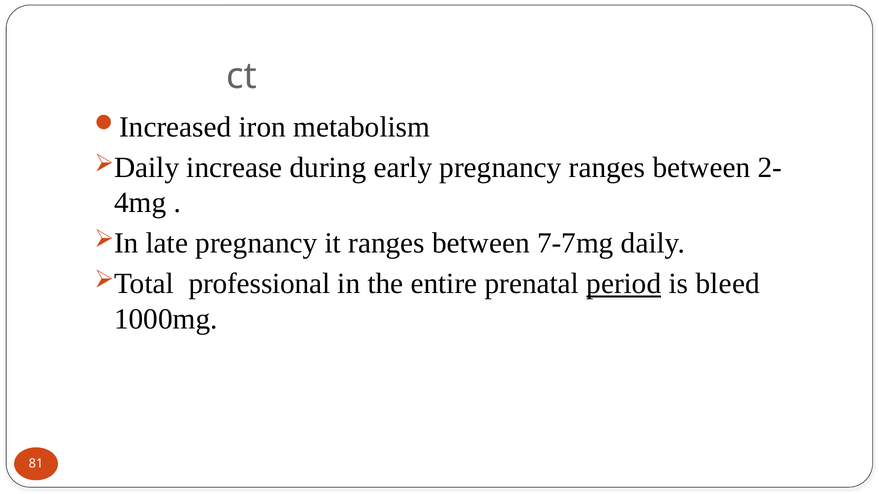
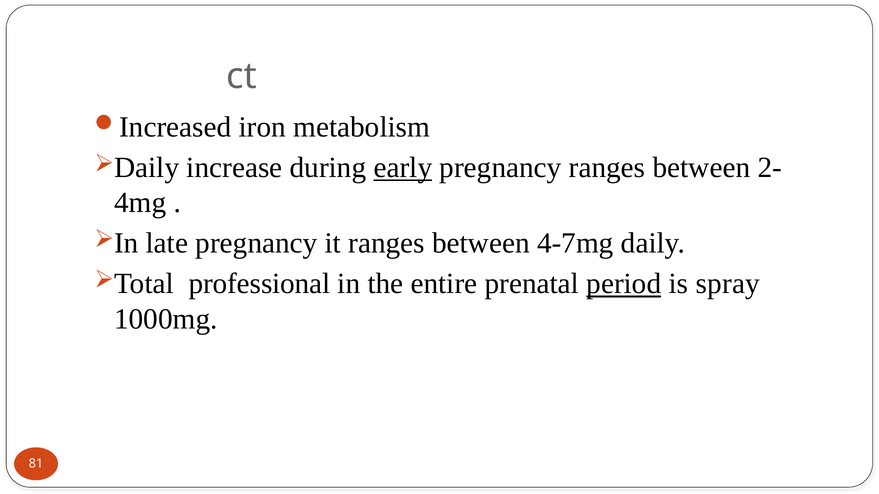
early underline: none -> present
7-7mg: 7-7mg -> 4-7mg
bleed: bleed -> spray
